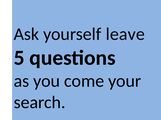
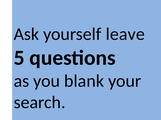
come: come -> blank
